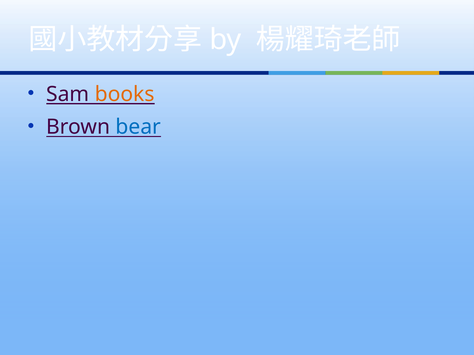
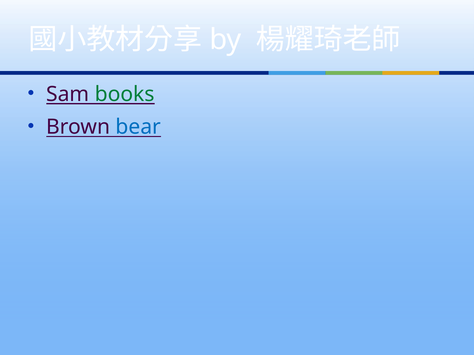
books colour: orange -> green
